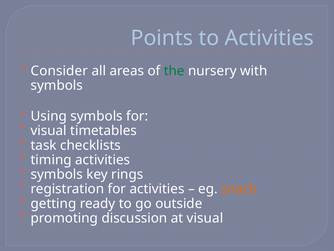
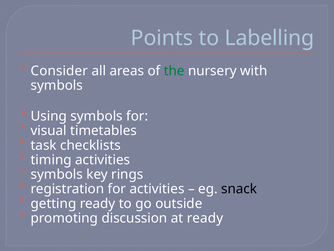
to Activities: Activities -> Labelling
snack colour: orange -> black
at visual: visual -> ready
